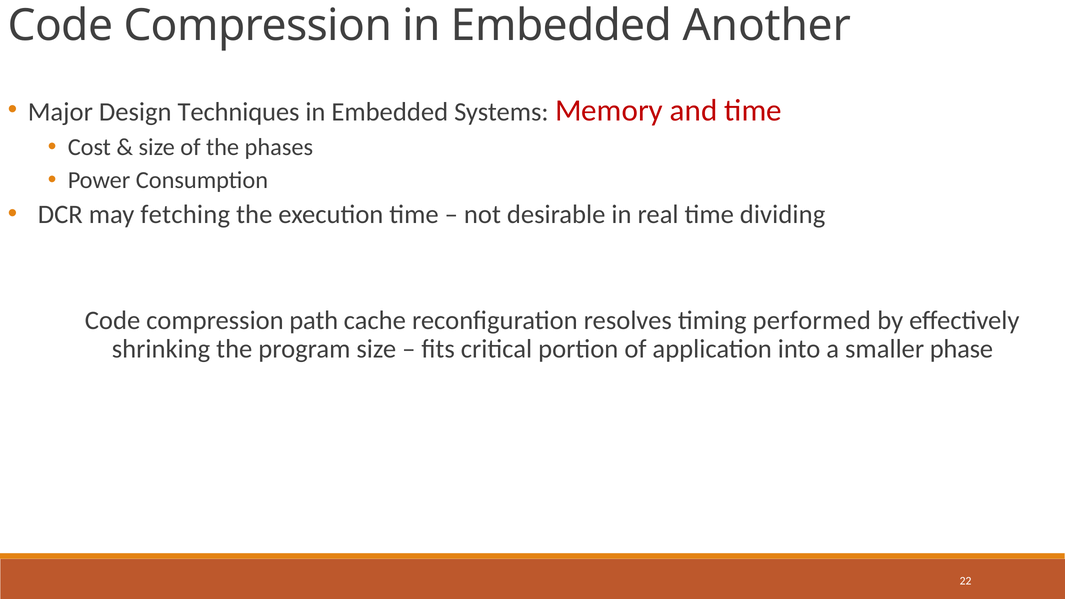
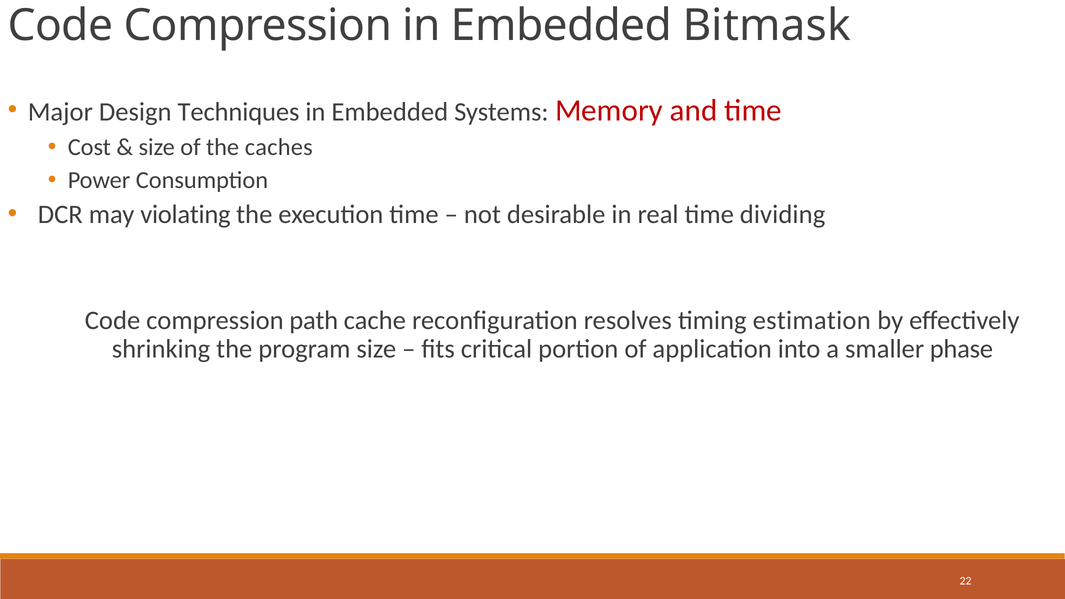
Another: Another -> Bitmask
phases: phases -> caches
fetching: fetching -> violating
performed: performed -> estimation
